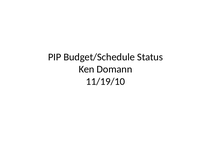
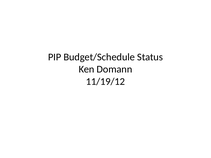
11/19/10: 11/19/10 -> 11/19/12
